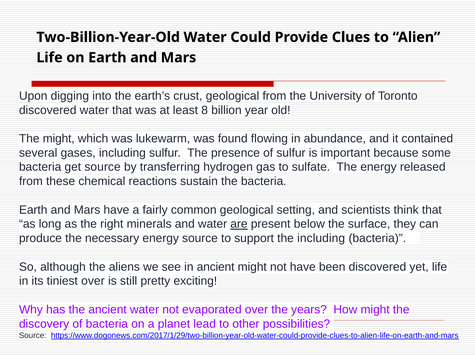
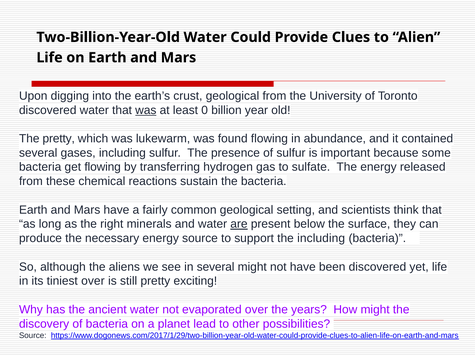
was at (146, 110) underline: none -> present
8: 8 -> 0
The might: might -> pretty
get source: source -> flowing
in ancient: ancient -> several
